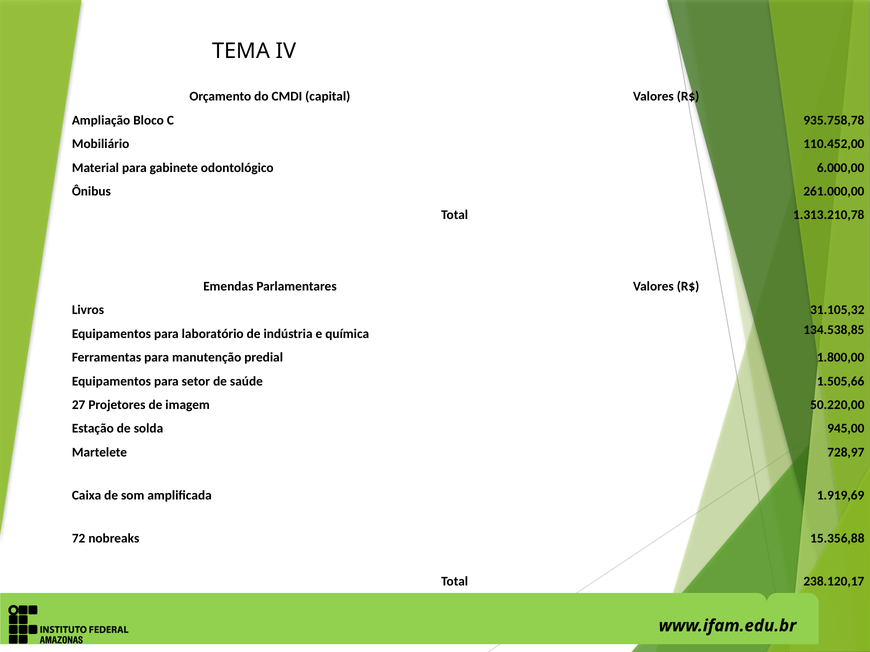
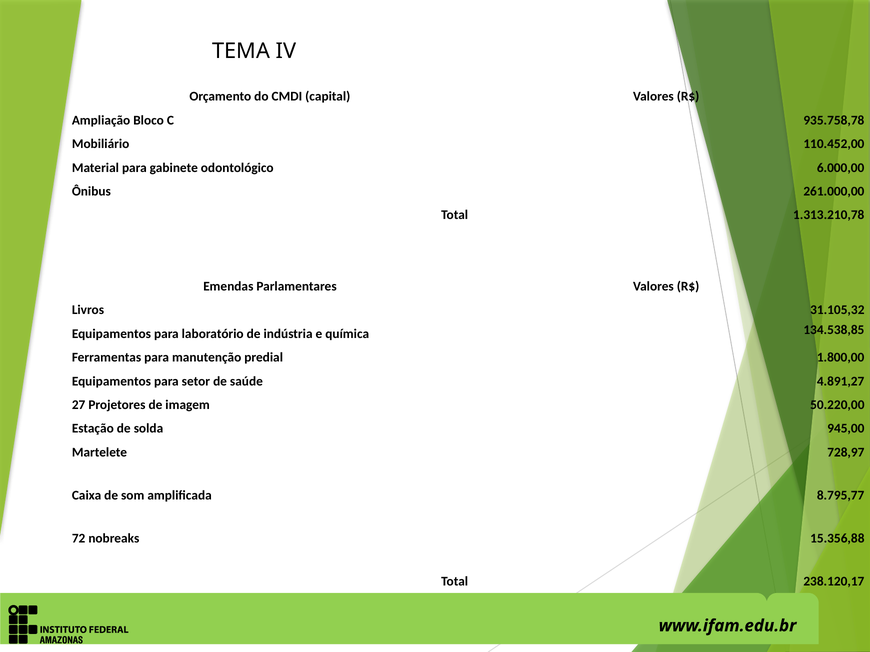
1.505,66: 1.505,66 -> 4.891,27
1.919,69: 1.919,69 -> 8.795,77
